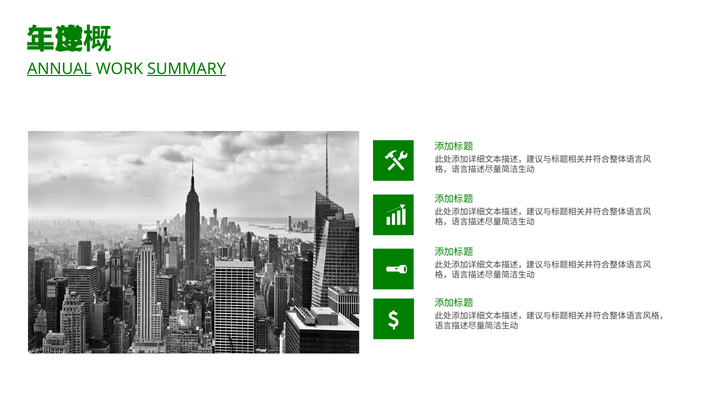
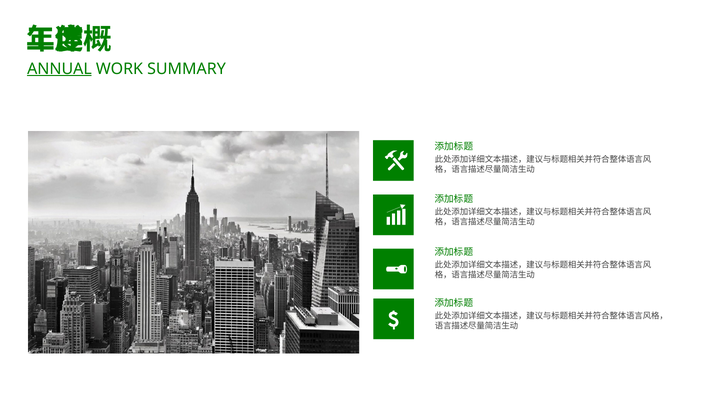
SUMMARY underline: present -> none
